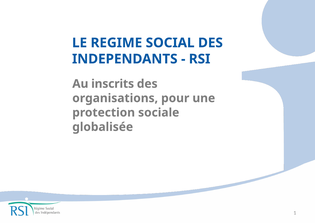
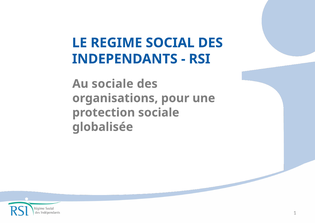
Au inscrits: inscrits -> sociale
